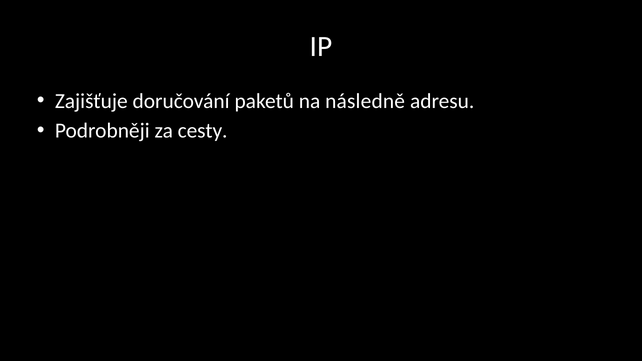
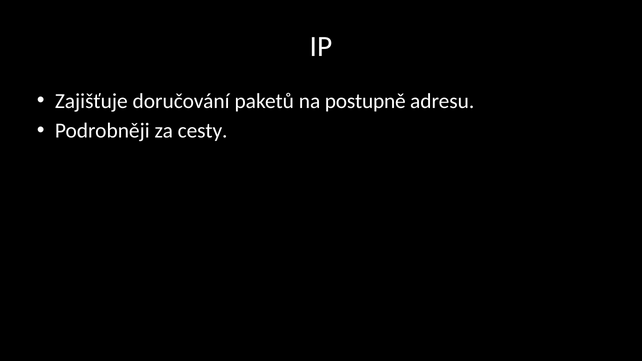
následně: následně -> postupně
